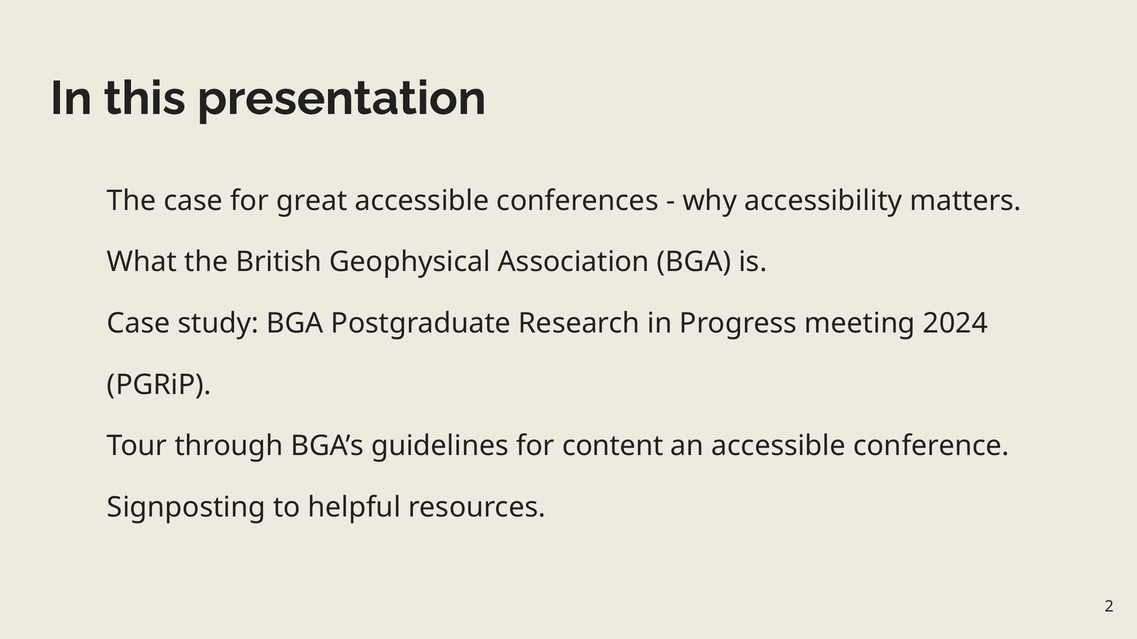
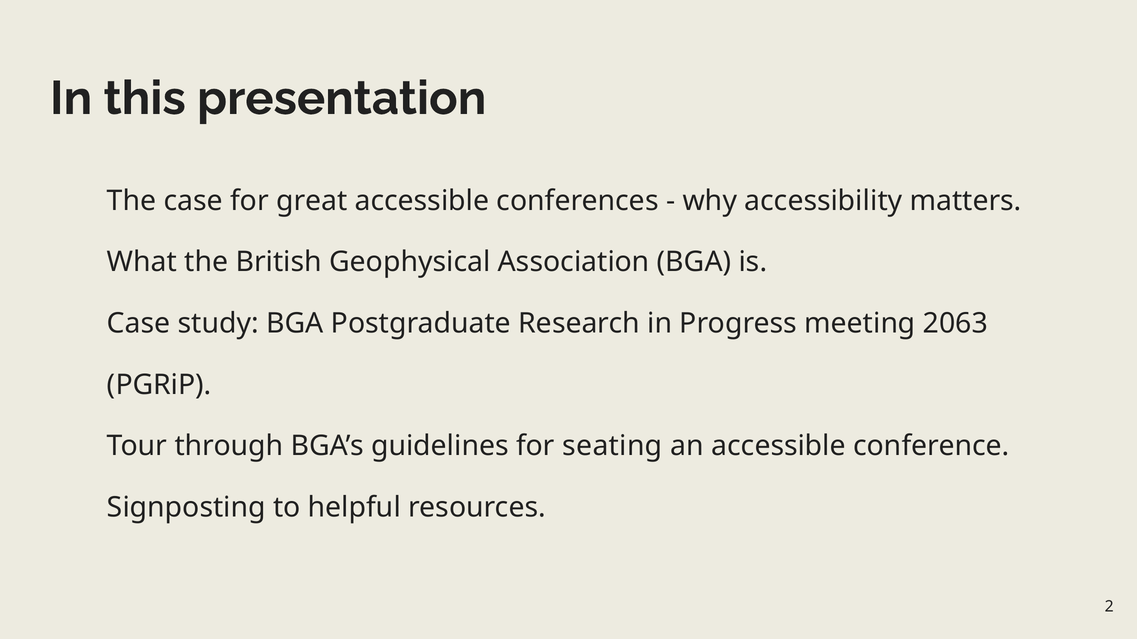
2024: 2024 -> 2063
content: content -> seating
